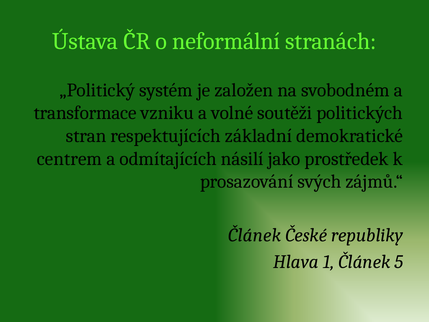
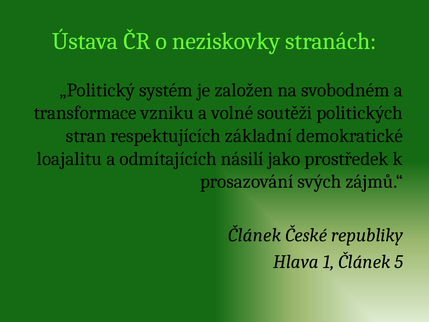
neformální: neformální -> neziskovky
centrem: centrem -> loajalitu
